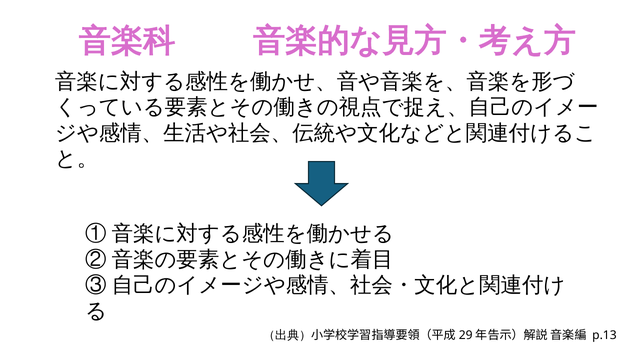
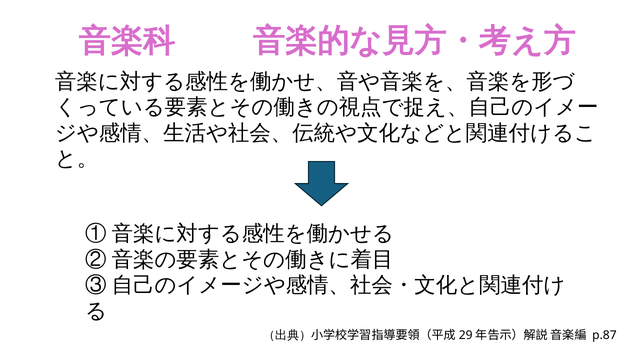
p.13: p.13 -> p.87
